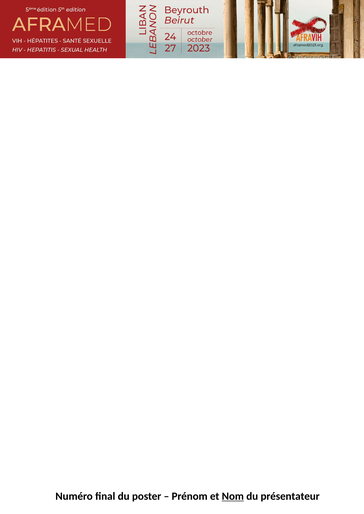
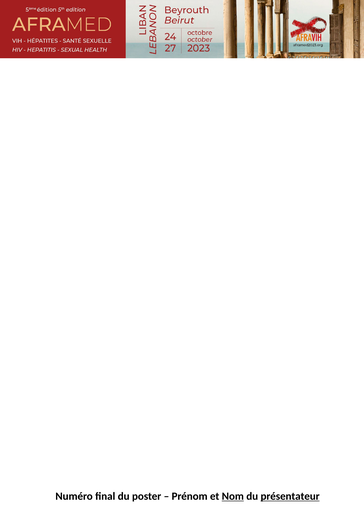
présentateur underline: none -> present
